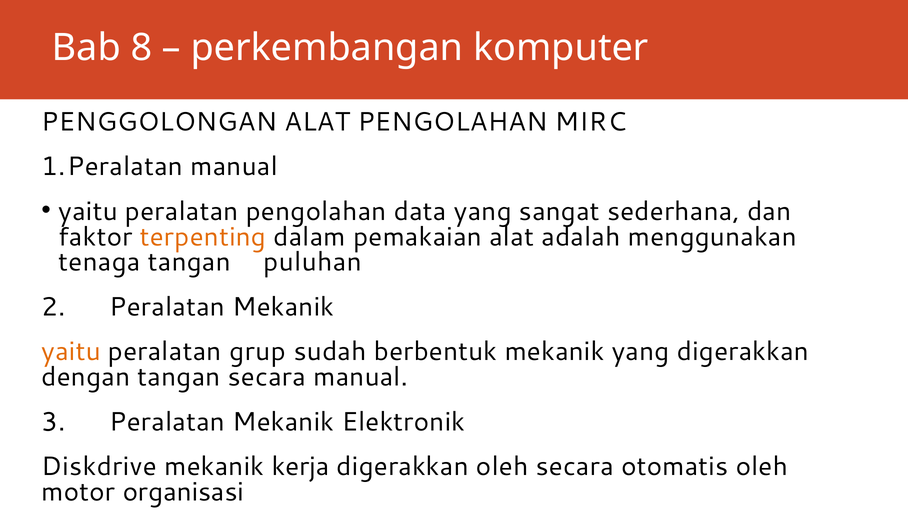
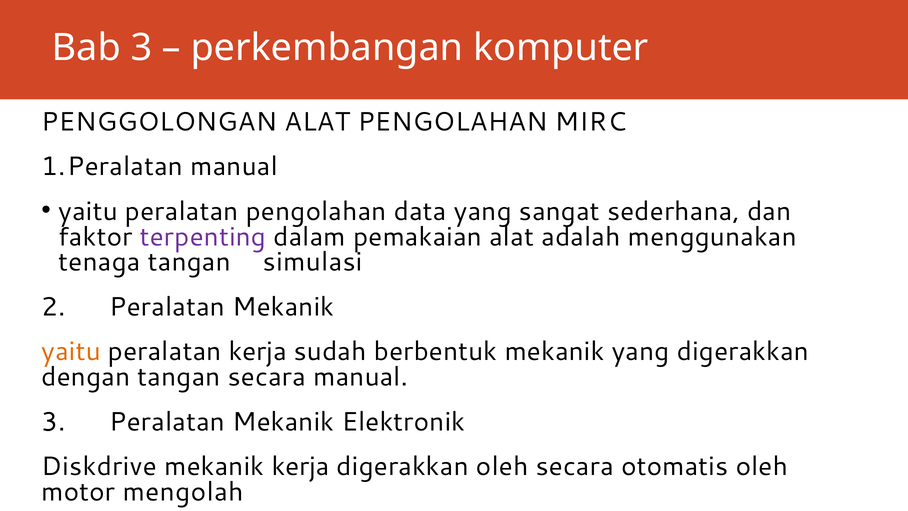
Bab 8: 8 -> 3
terpenting colour: orange -> purple
puluhan: puluhan -> simulasi
peralatan grup: grup -> kerja
organisasi: organisasi -> mengolah
